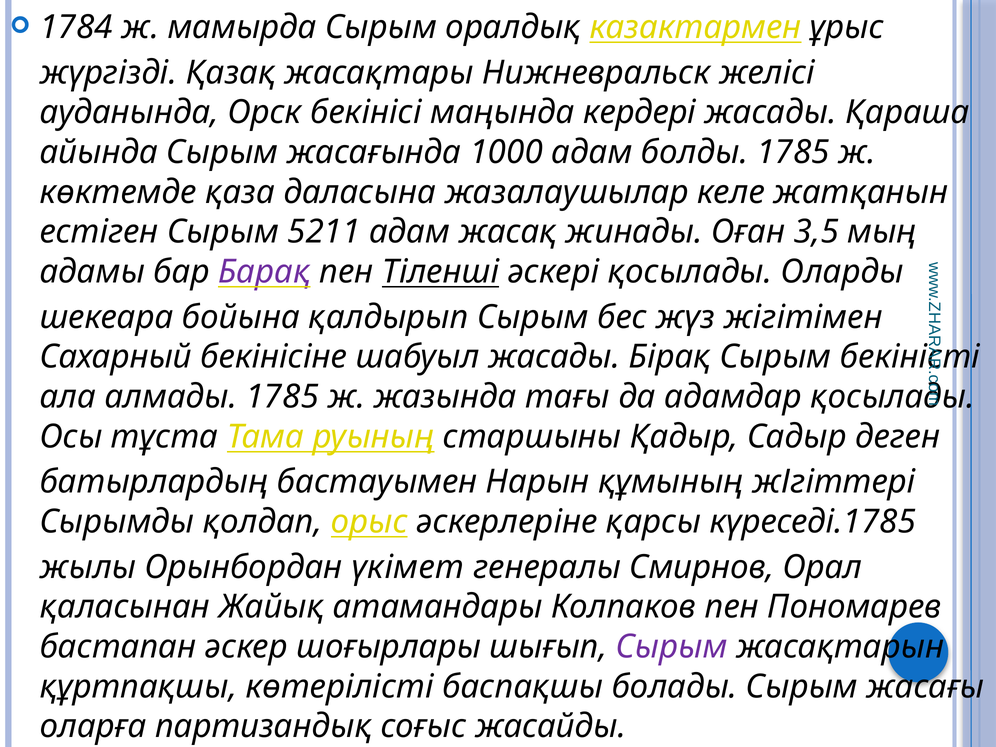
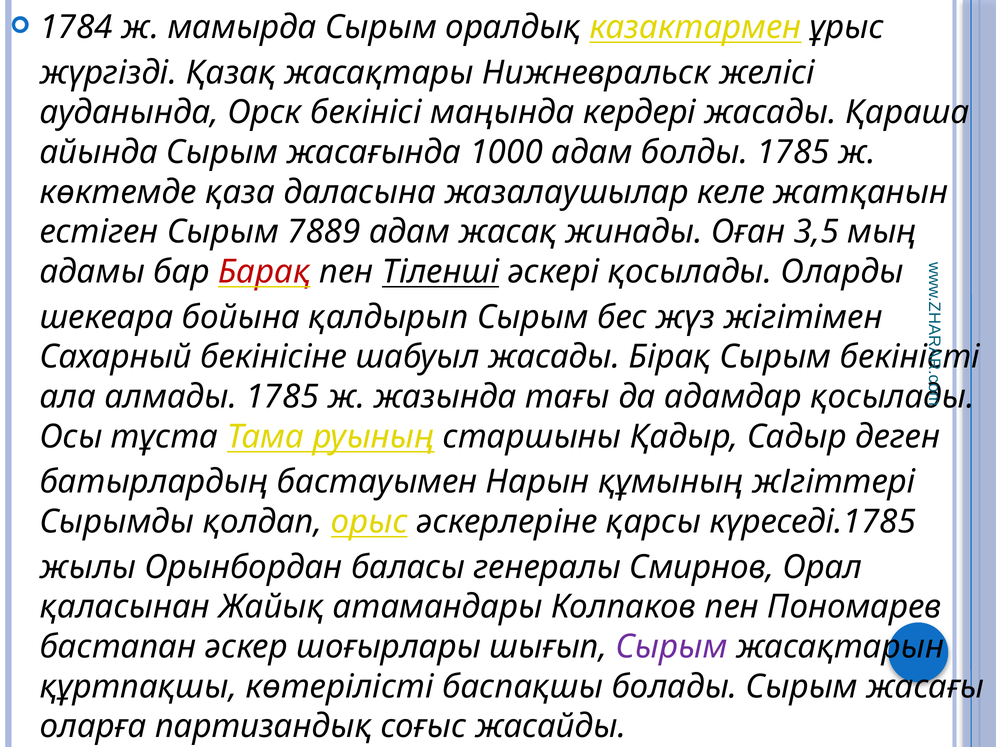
5211: 5211 -> 7889
Барақ colour: purple -> red
үкімет: үкімет -> баласы
